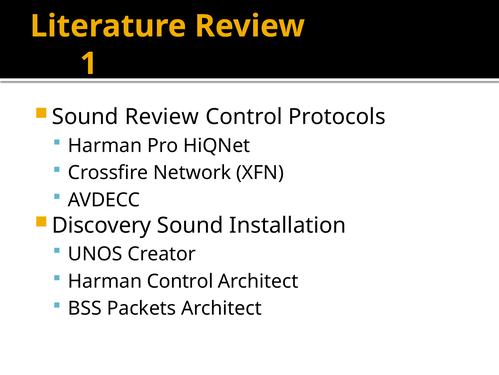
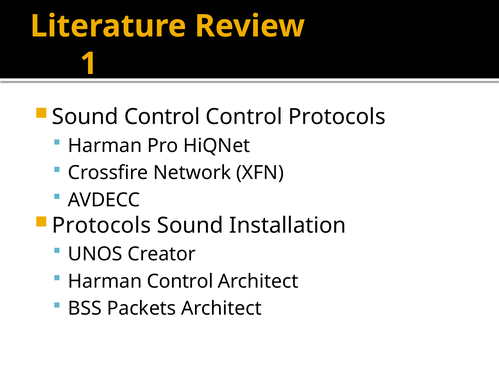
Sound Review: Review -> Control
Discovery at (102, 225): Discovery -> Protocols
